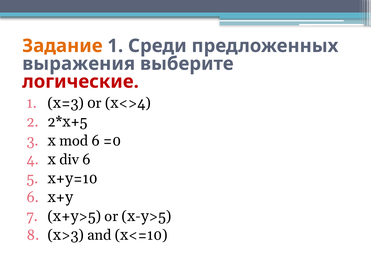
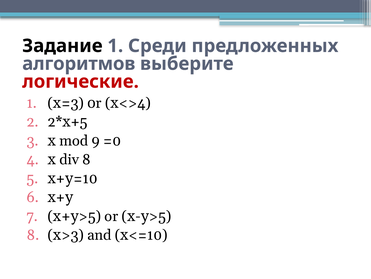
Задание colour: orange -> black
выражения: выражения -> алгоритмов
mod 6: 6 -> 9
div 6: 6 -> 8
